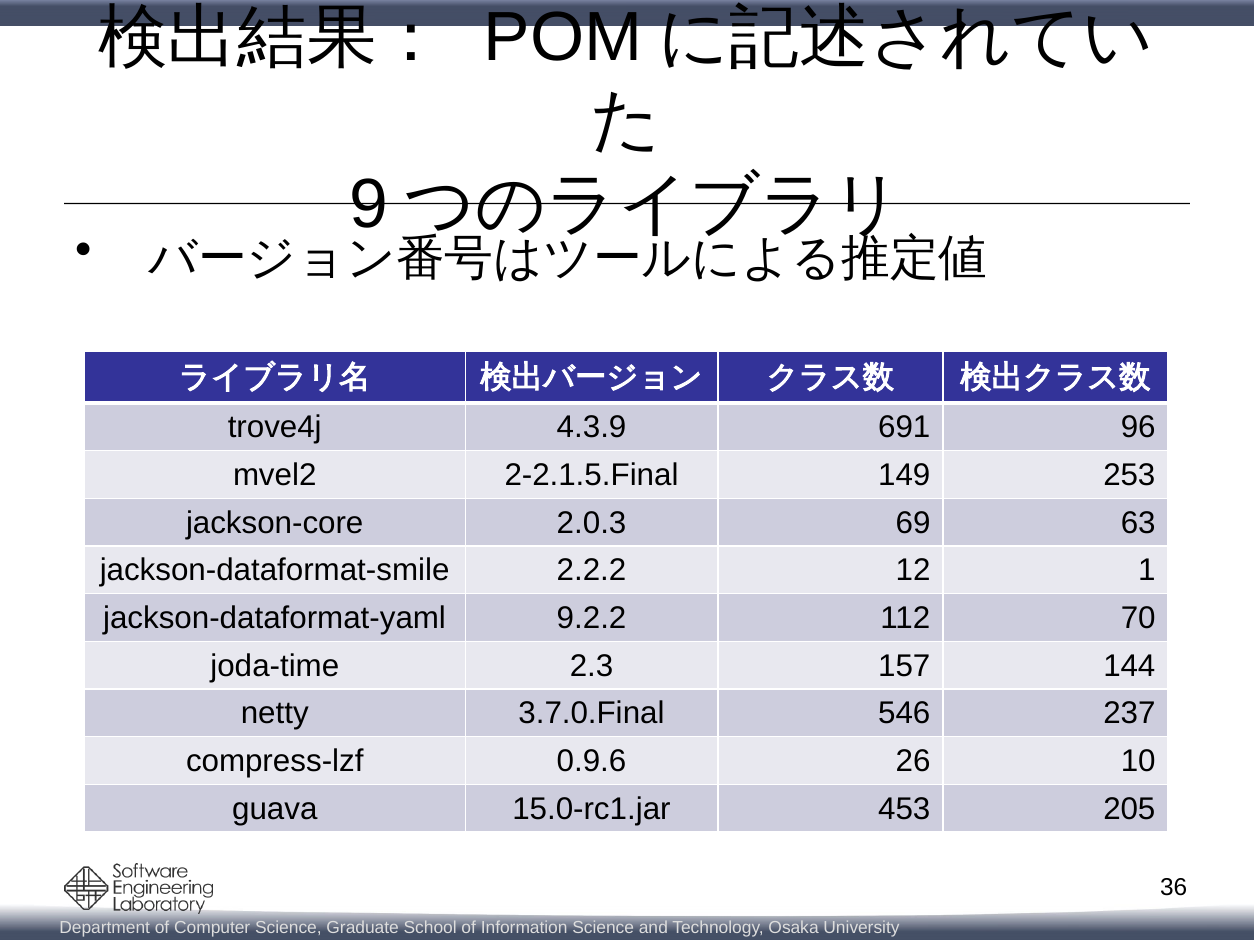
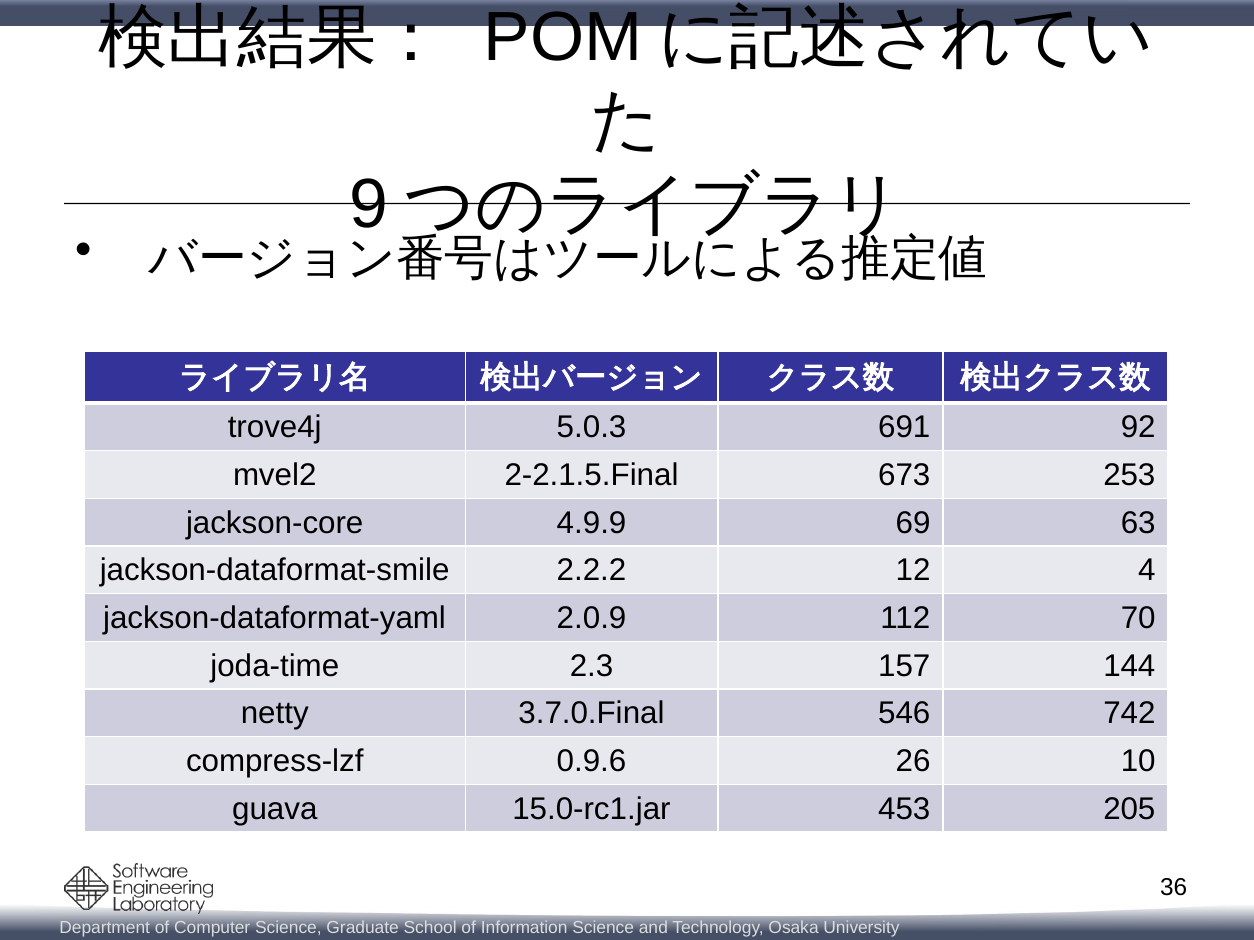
4.3.9: 4.3.9 -> 5.0.3
96: 96 -> 92
149: 149 -> 673
2.0.3: 2.0.3 -> 4.9.9
1: 1 -> 4
9.2.2: 9.2.2 -> 2.0.9
237: 237 -> 742
